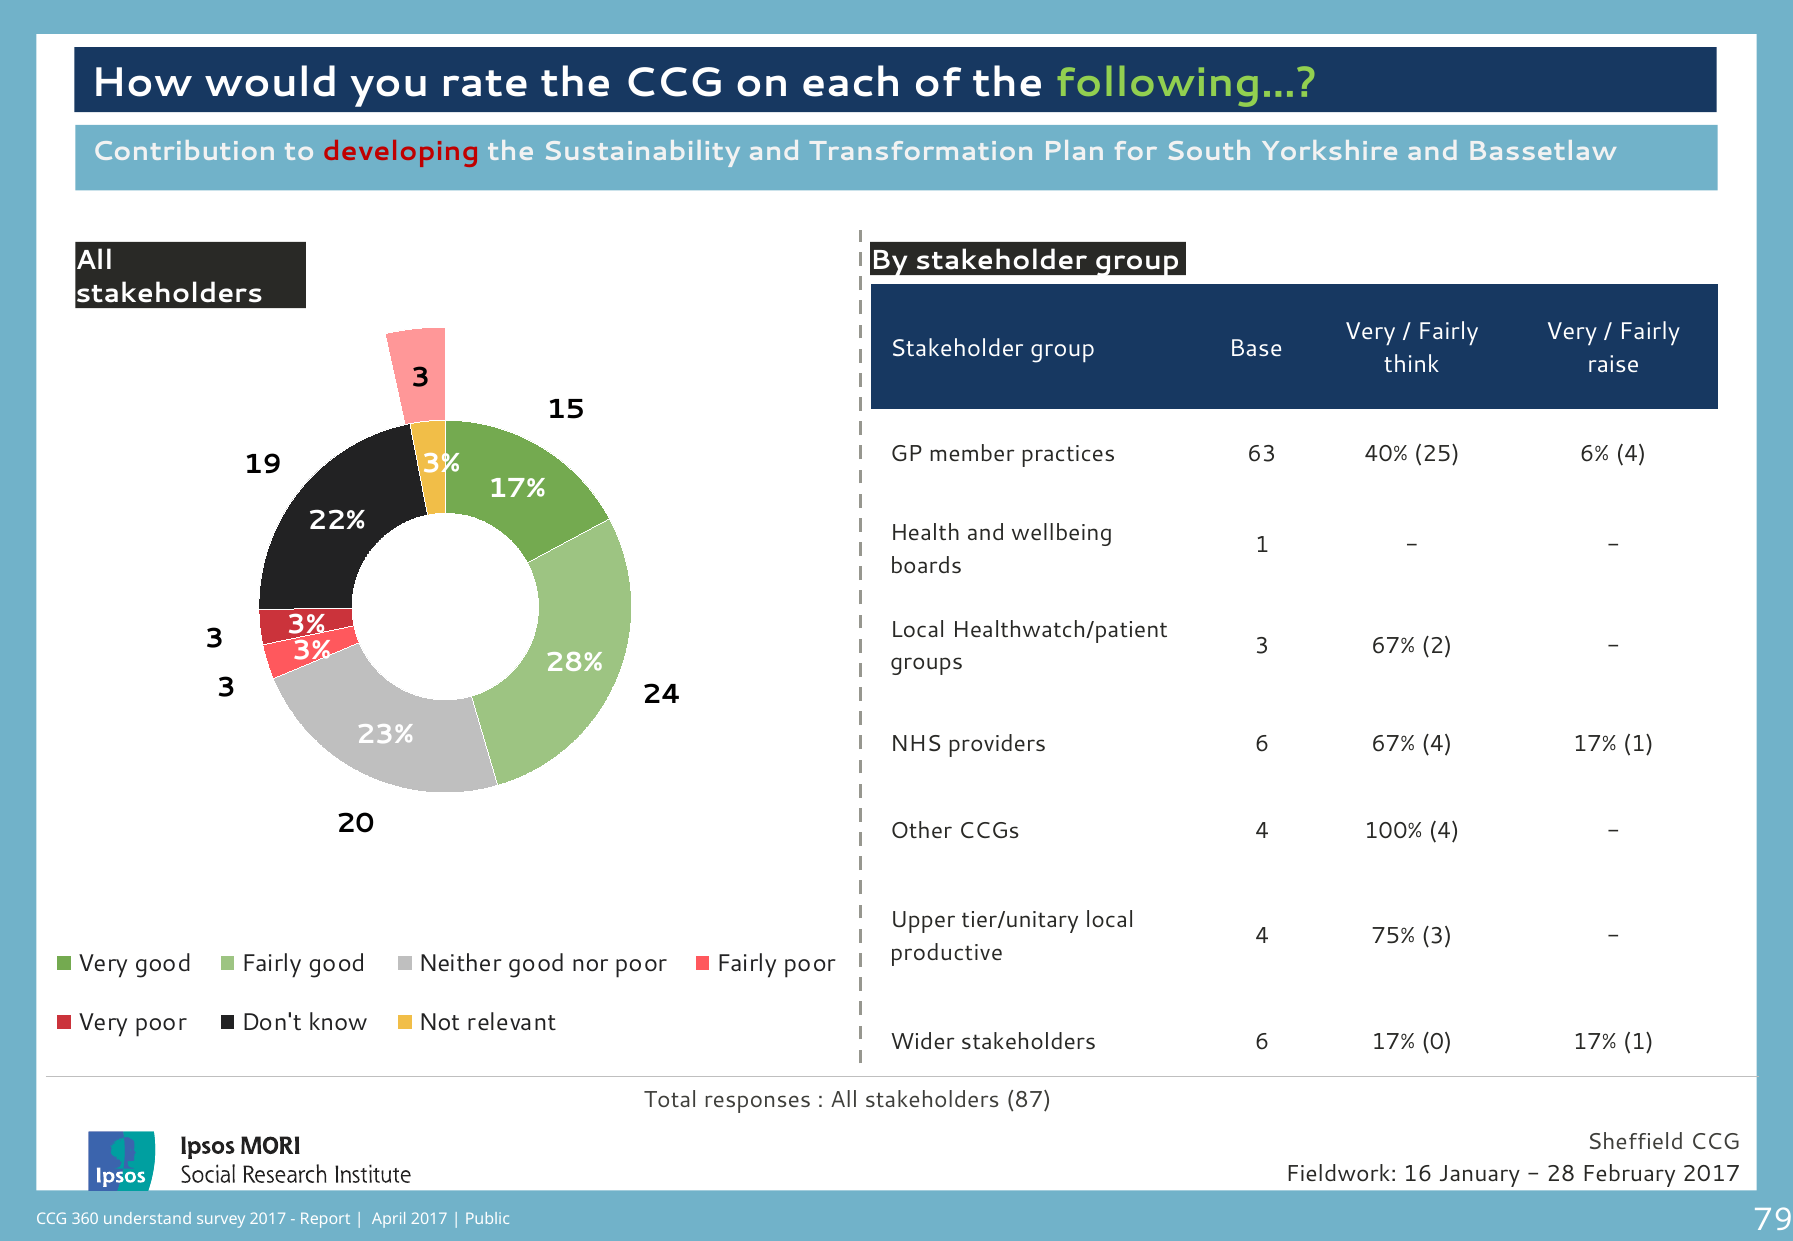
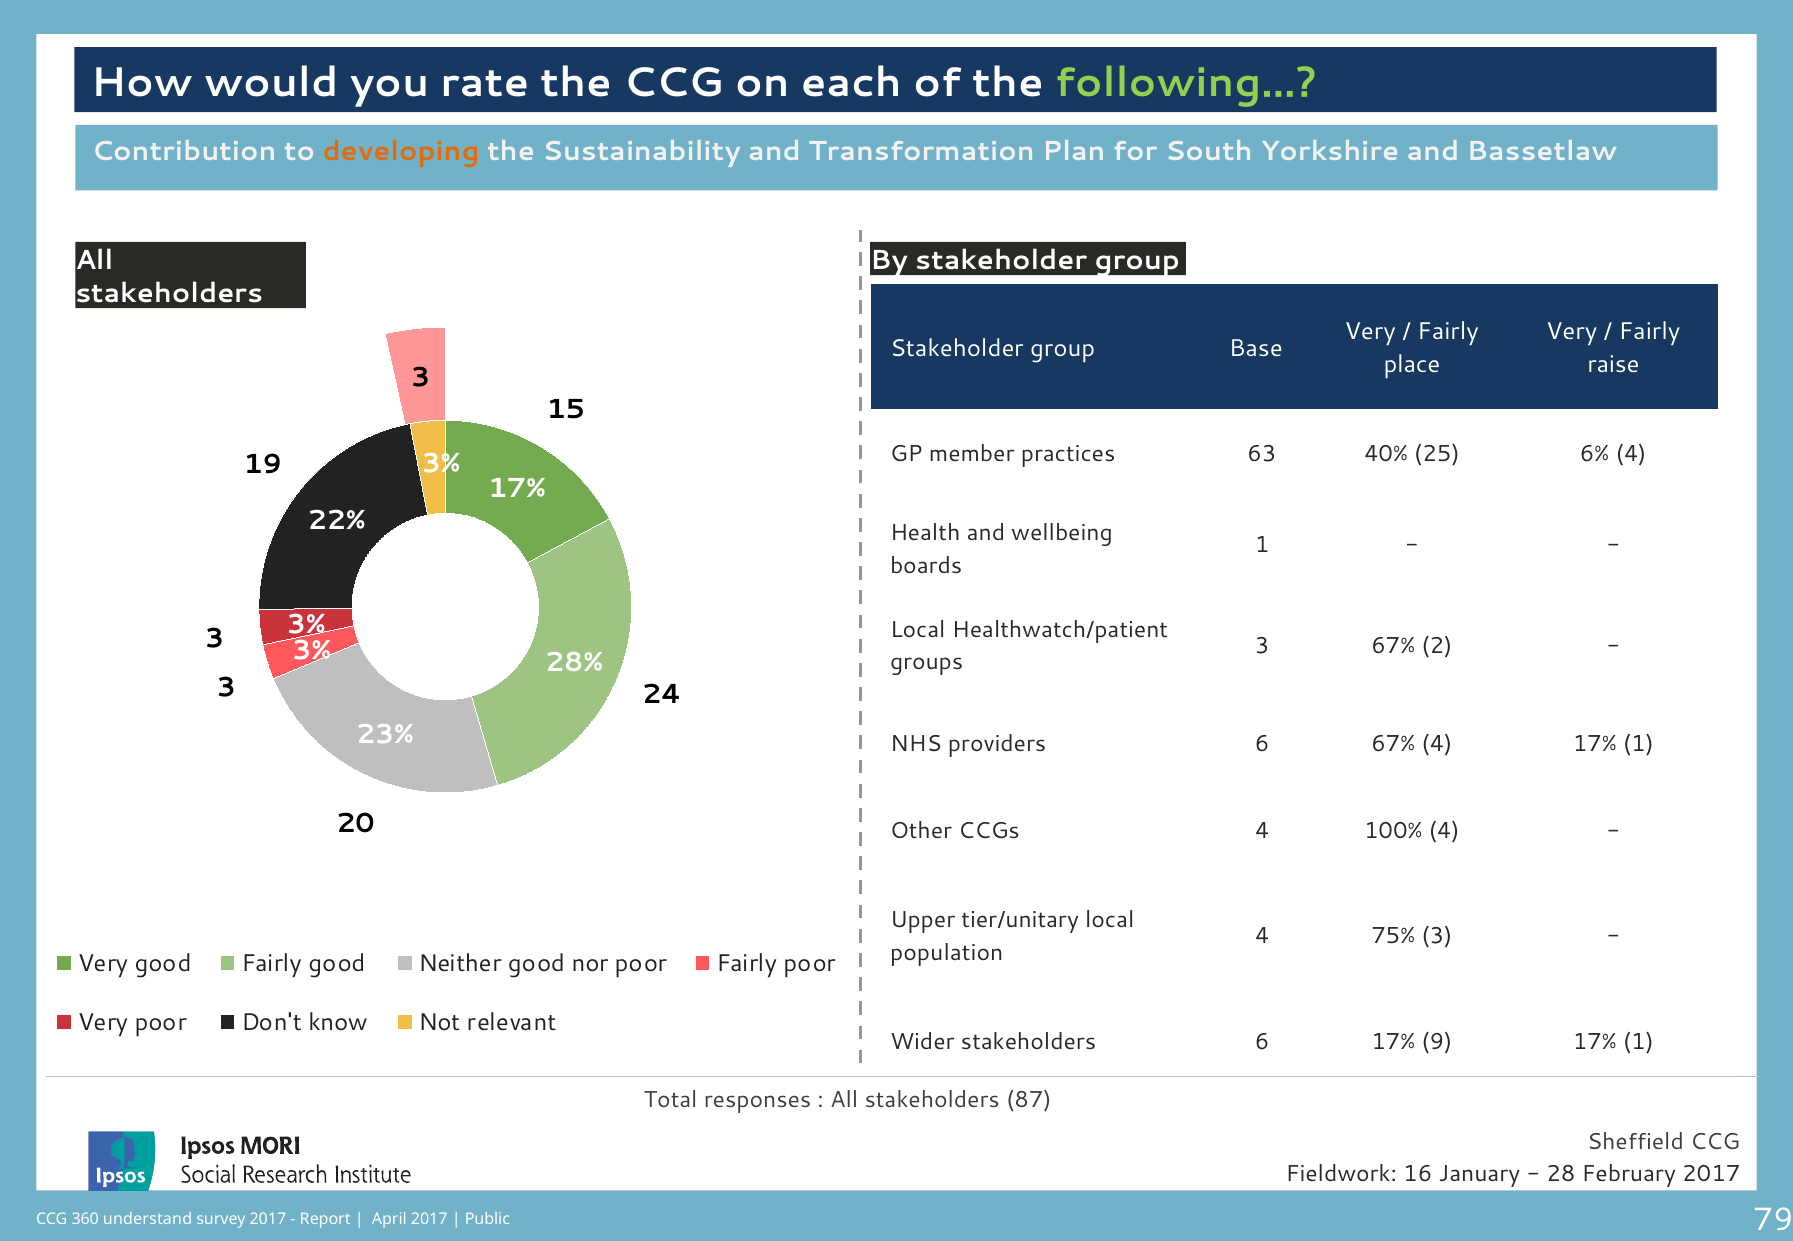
developing colour: red -> orange
think: think -> place
productive: productive -> population
0: 0 -> 9
